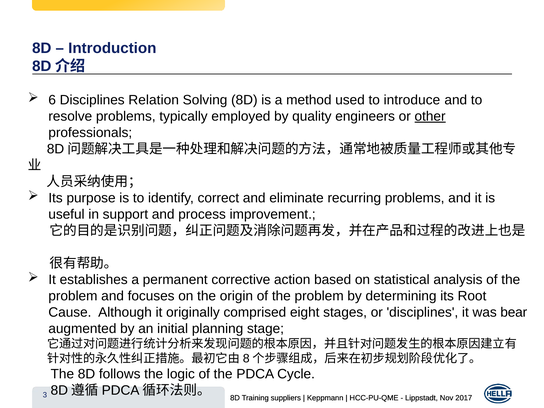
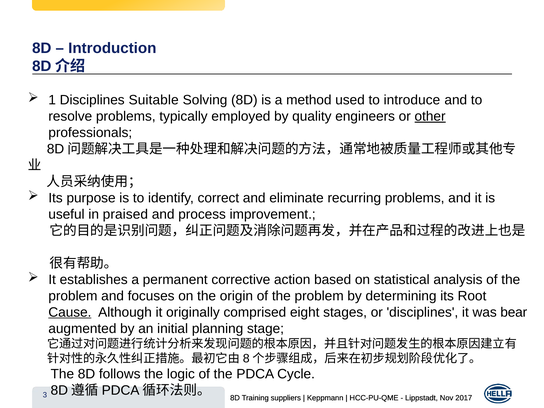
6: 6 -> 1
Relation: Relation -> Suitable
support: support -> praised
Cause underline: none -> present
